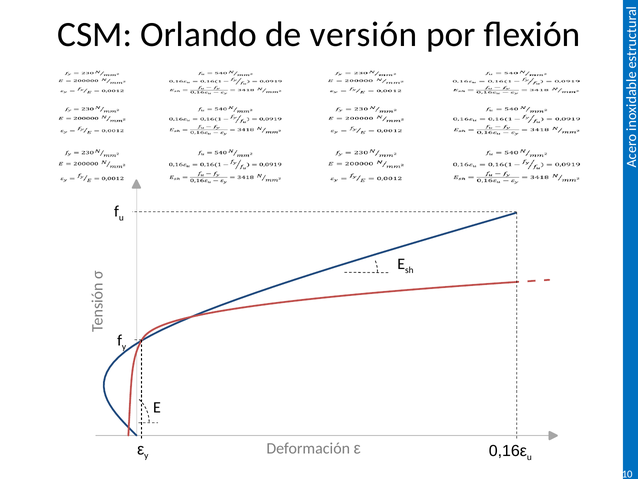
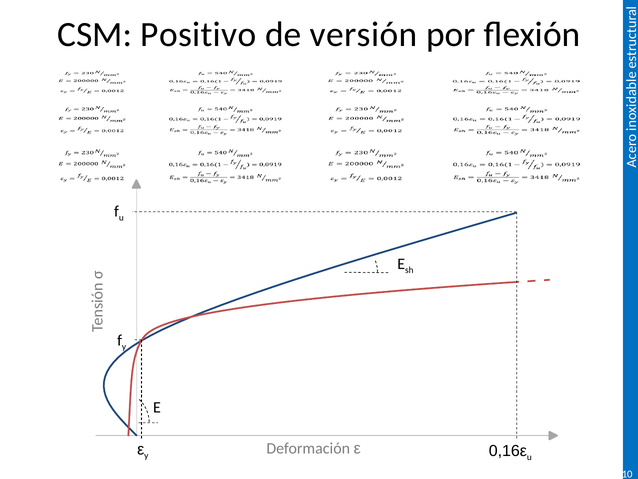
Orlando: Orlando -> Positivo
